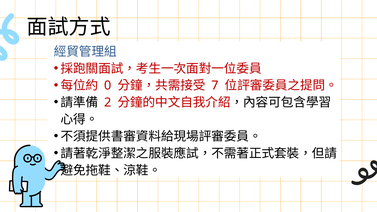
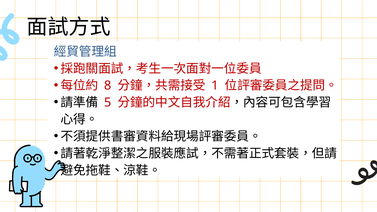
0: 0 -> 8
7: 7 -> 1
2: 2 -> 5
